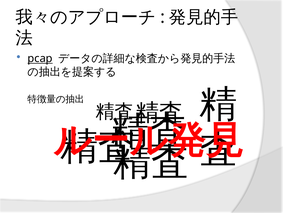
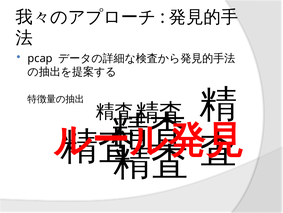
pcap underline: present -> none
